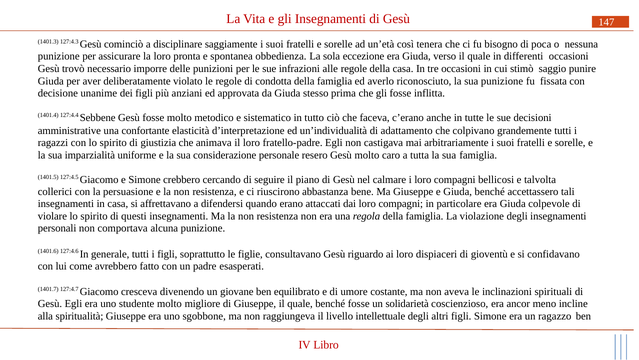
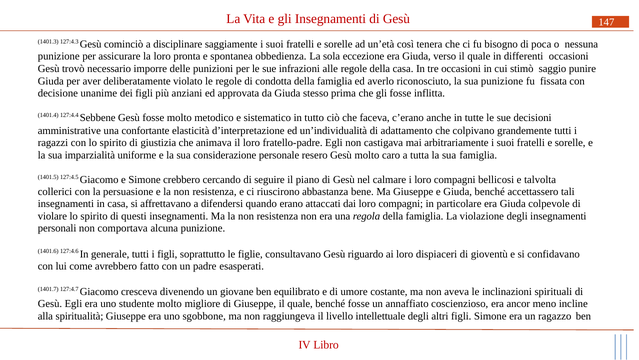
solidarietà: solidarietà -> annaffiato
